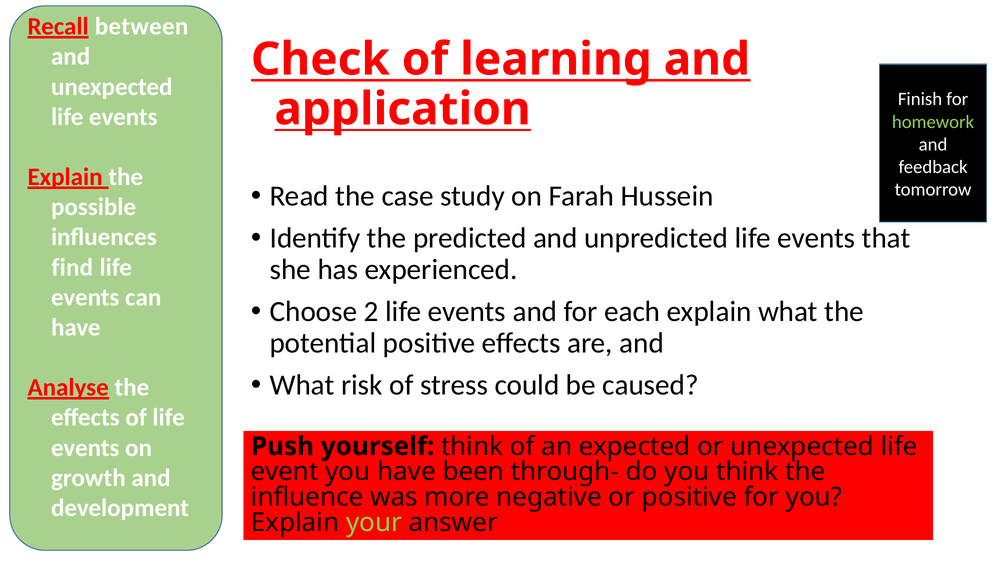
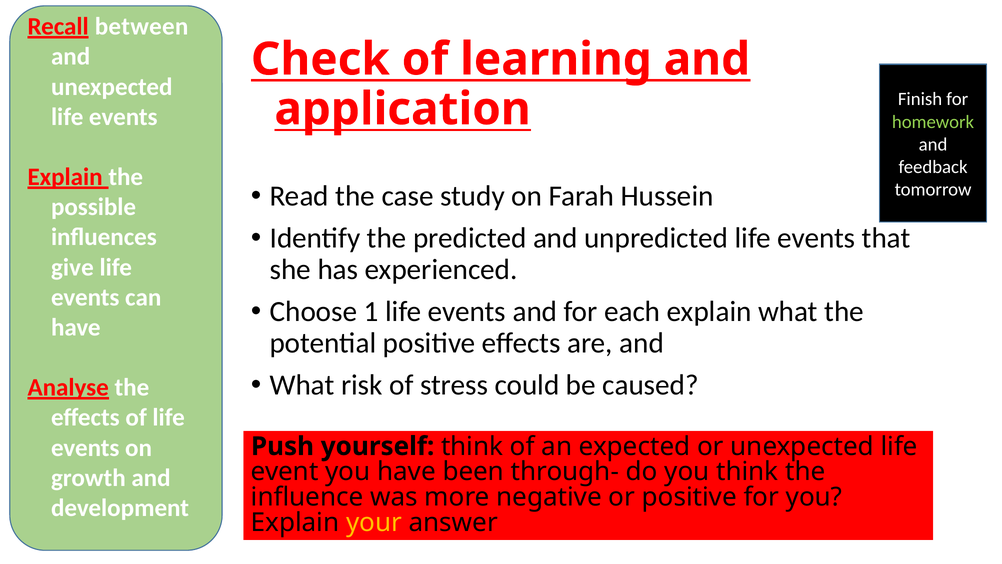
find: find -> give
2: 2 -> 1
your colour: light green -> yellow
